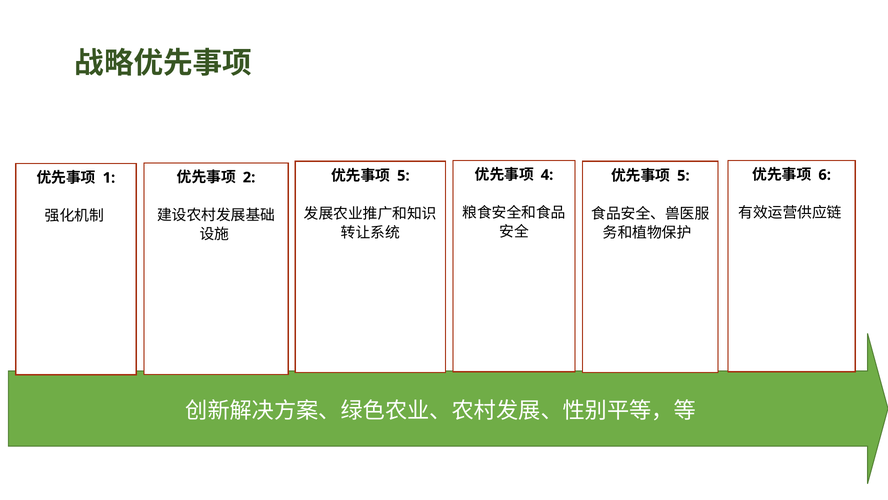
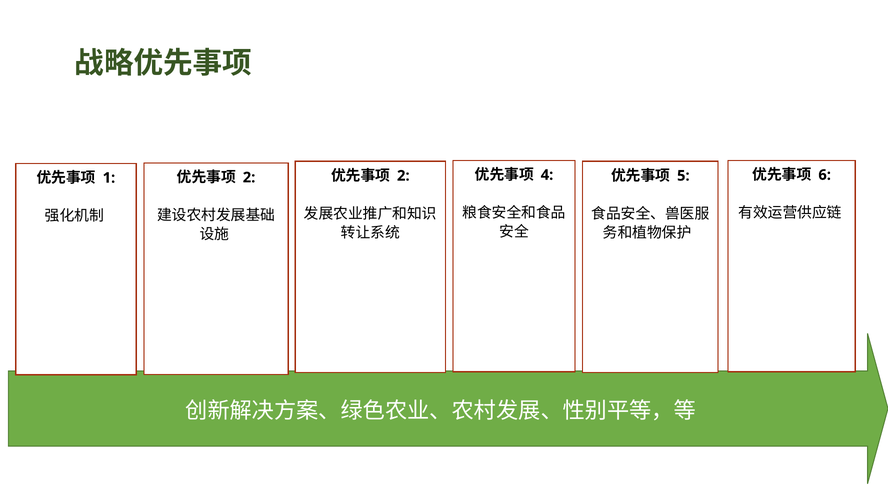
5 at (403, 176): 5 -> 2
